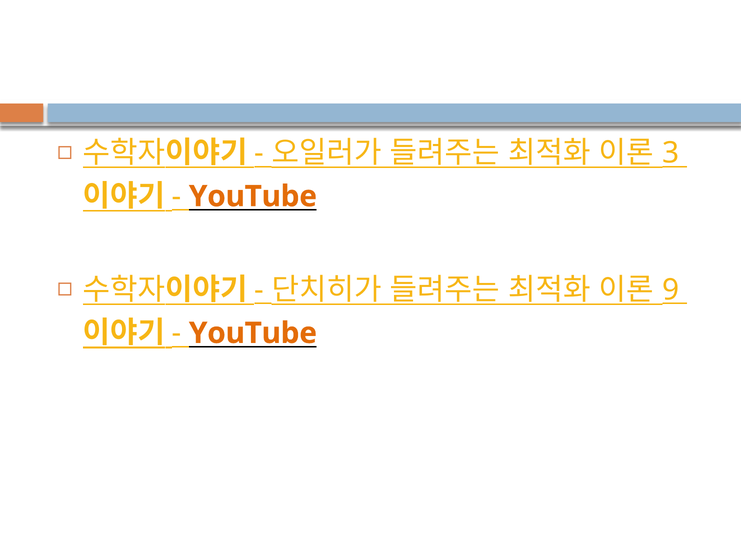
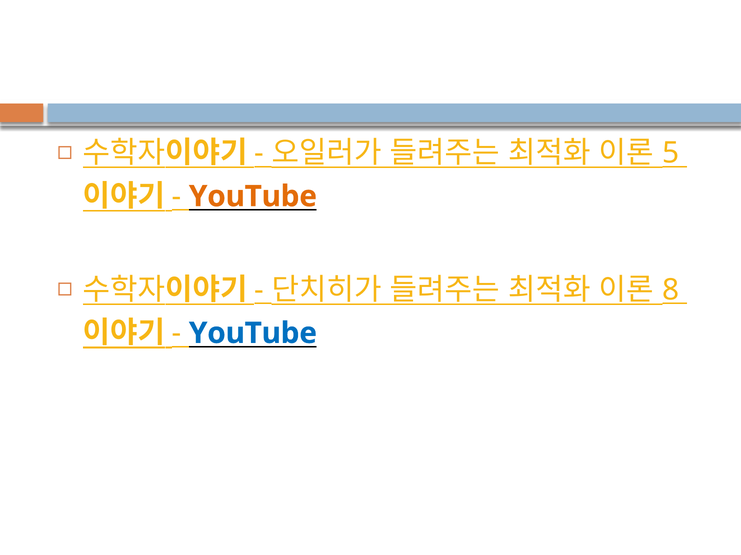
3: 3 -> 5
9: 9 -> 8
YouTube at (253, 334) colour: orange -> blue
